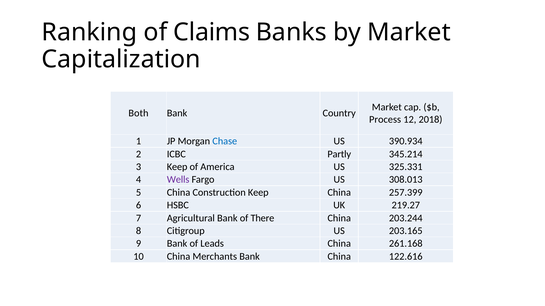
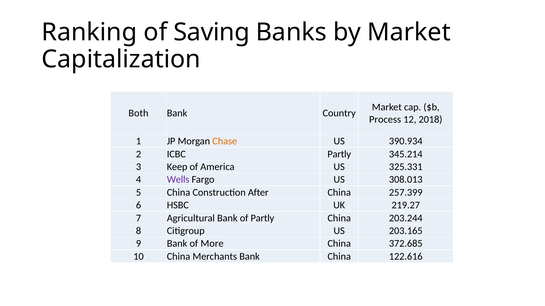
Claims: Claims -> Saving
Chase colour: blue -> orange
Construction Keep: Keep -> After
of There: There -> Partly
Leads: Leads -> More
261.168: 261.168 -> 372.685
